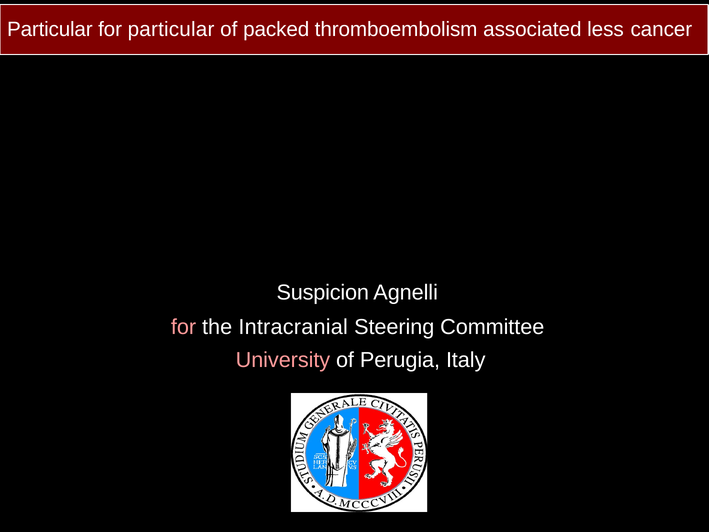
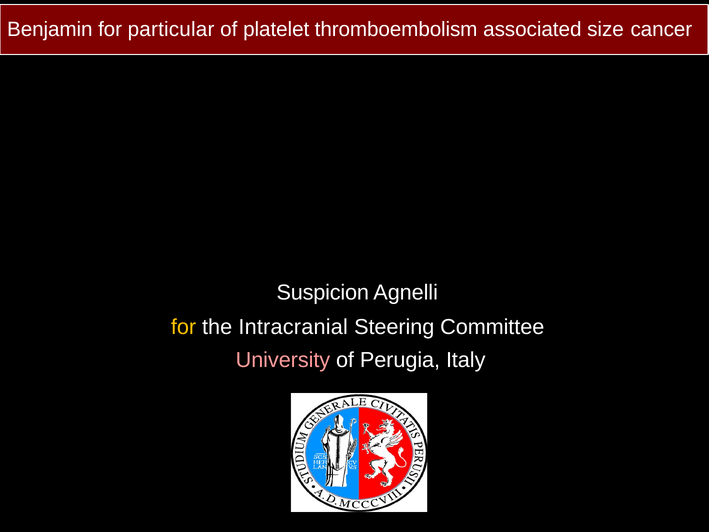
Particular at (50, 29): Particular -> Benjamin
packed: packed -> platelet
less: less -> size
for at (184, 327) colour: pink -> yellow
